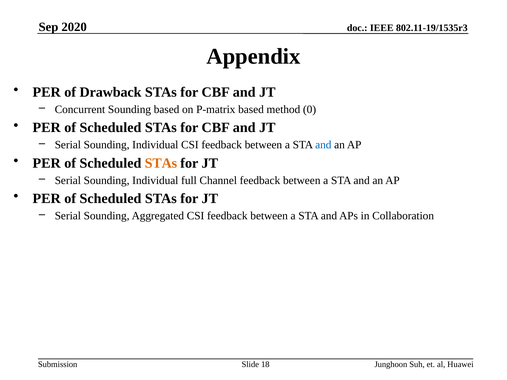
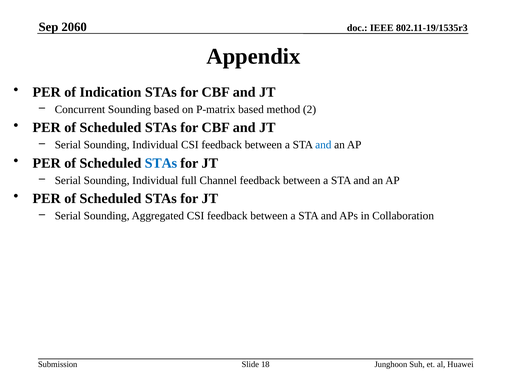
2020: 2020 -> 2060
Drawback: Drawback -> Indication
0: 0 -> 2
STAs at (161, 163) colour: orange -> blue
